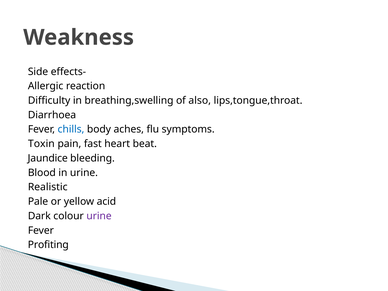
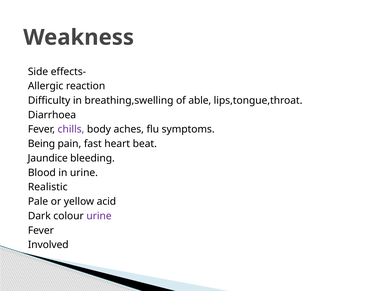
also: also -> able
chills colour: blue -> purple
Toxin: Toxin -> Being
Profiting: Profiting -> Involved
